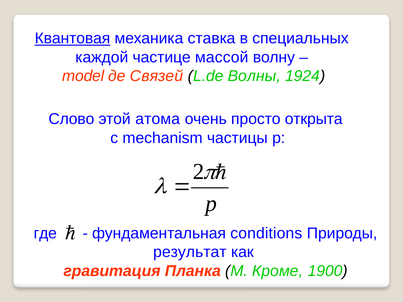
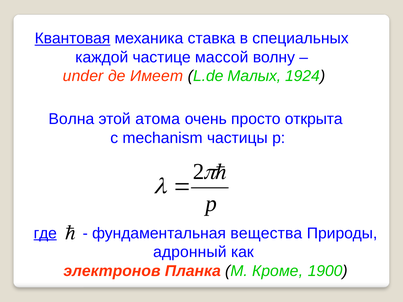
model: model -> under
Связей: Связей -> Имеет
Волны: Волны -> Малых
Слово: Слово -> Волна
где underline: none -> present
conditions: conditions -> вещества
результат: результат -> адронный
гравитация: гравитация -> электронов
